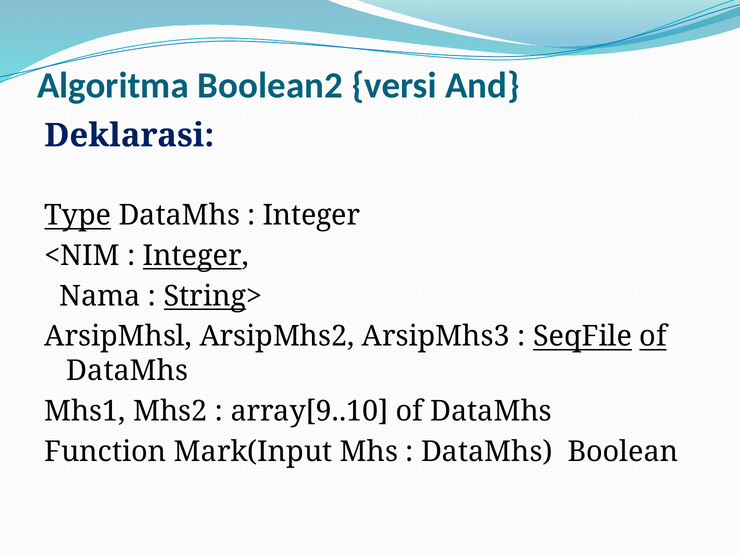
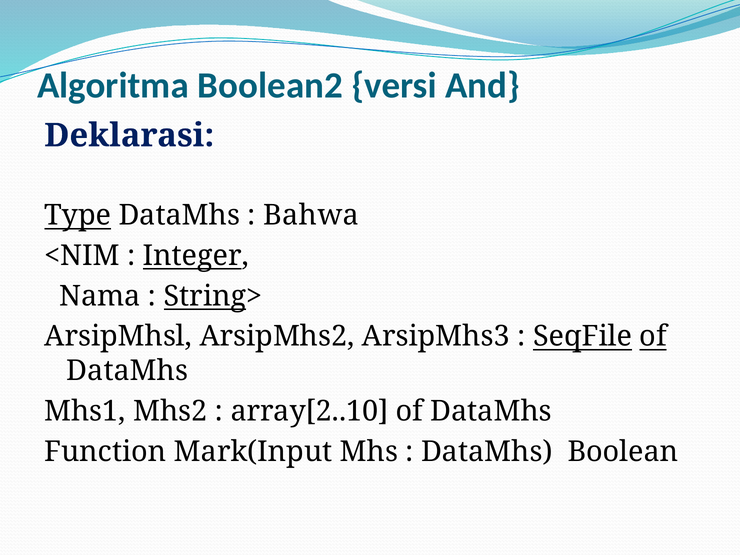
Integer at (311, 215): Integer -> Bahwa
array[9..10: array[9..10 -> array[2..10
